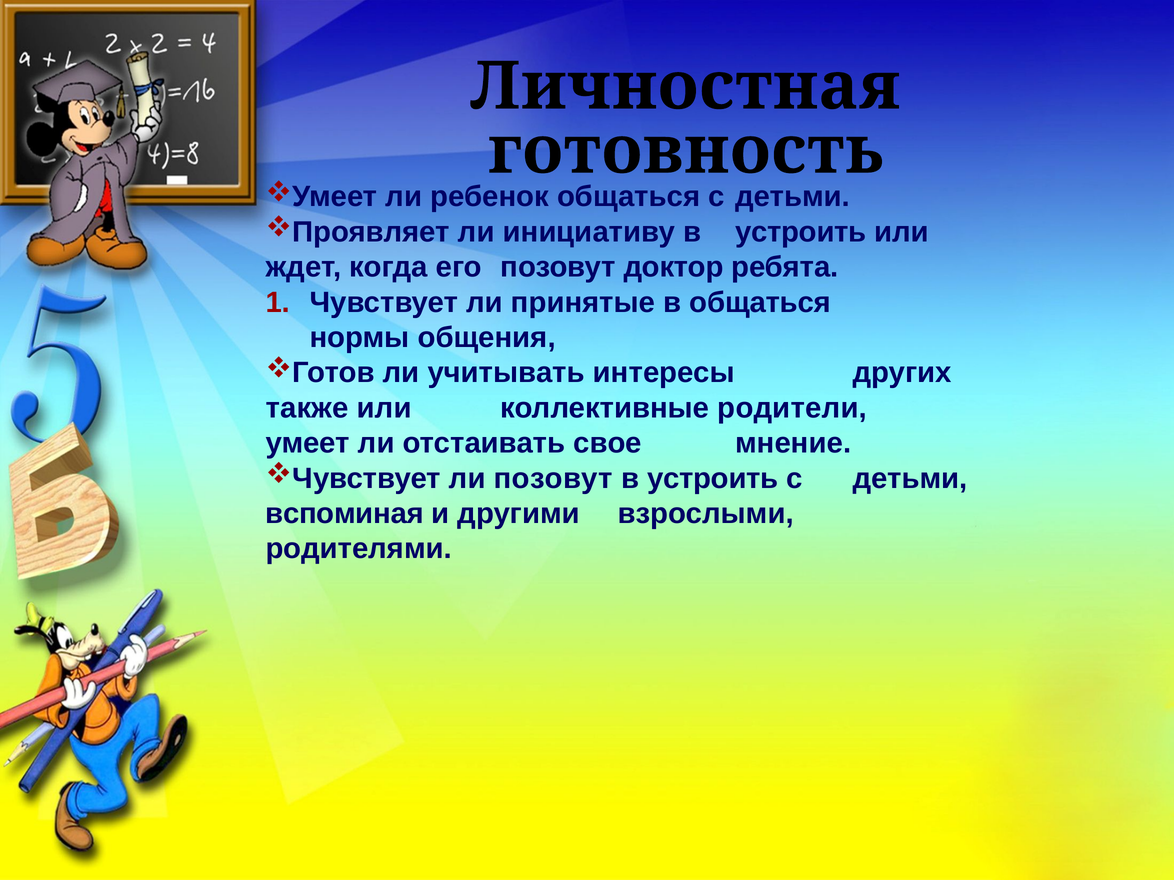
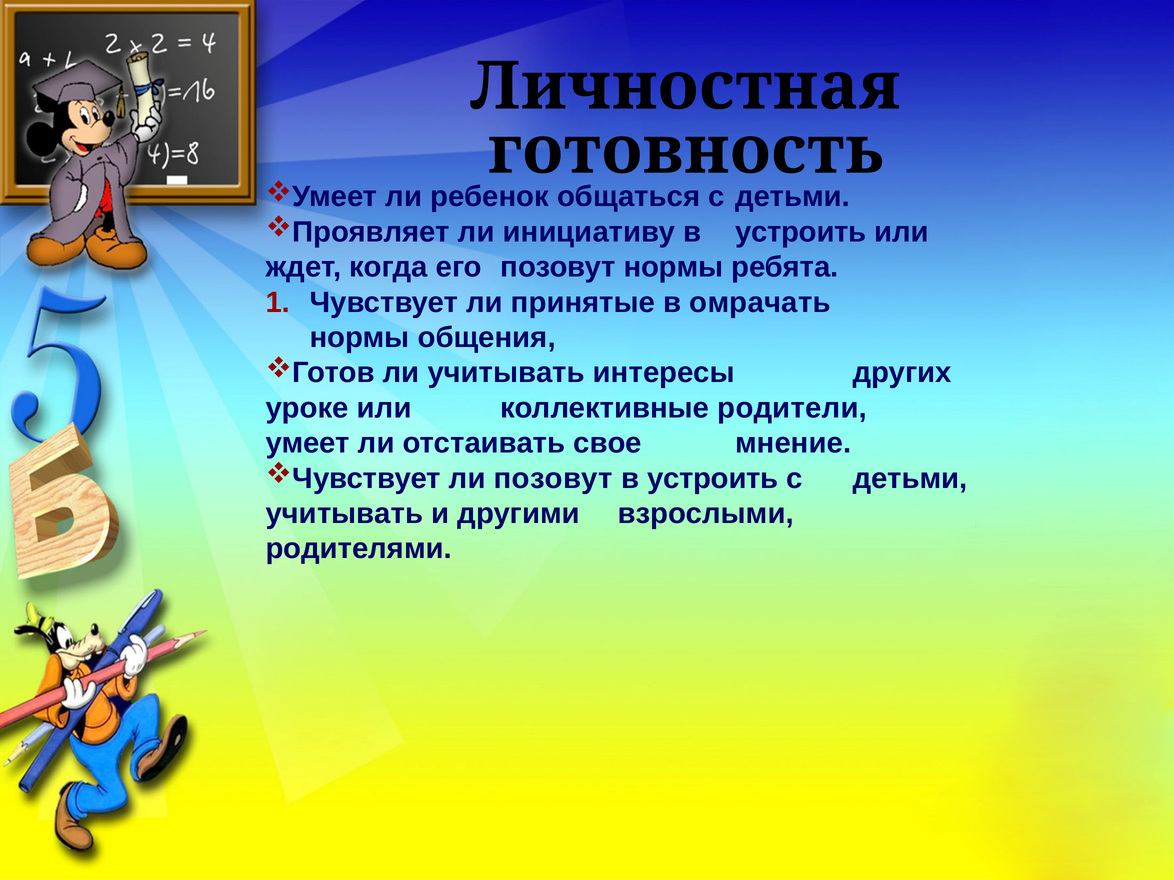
позовут доктор: доктор -> нормы
в общаться: общаться -> омрачать
также: также -> уроке
вспоминая at (345, 514): вспоминая -> учитывать
